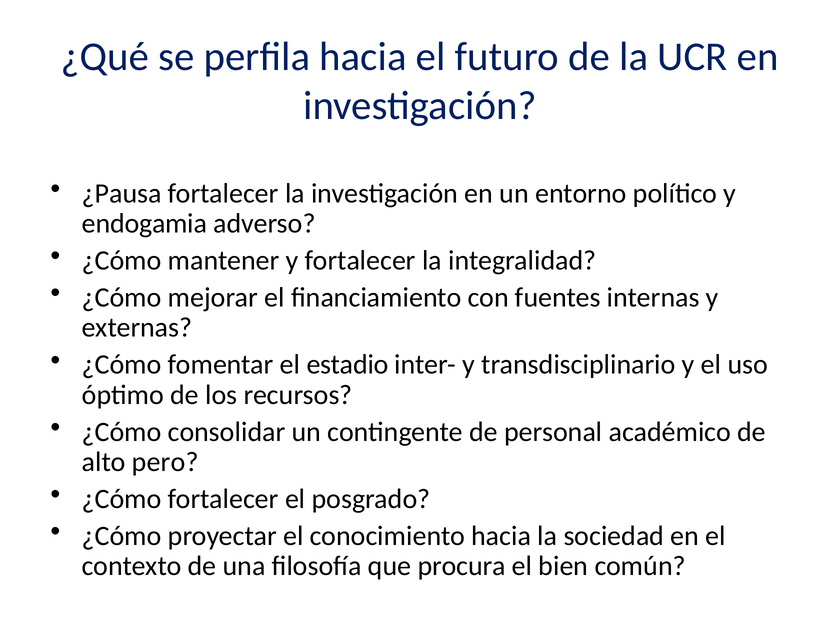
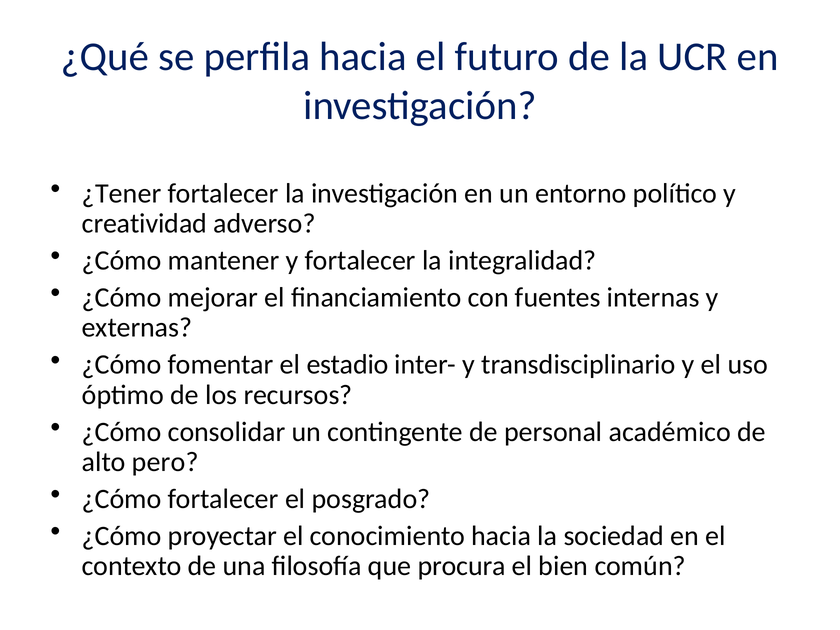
¿Pausa: ¿Pausa -> ¿Tener
endogamia: endogamia -> creatividad
